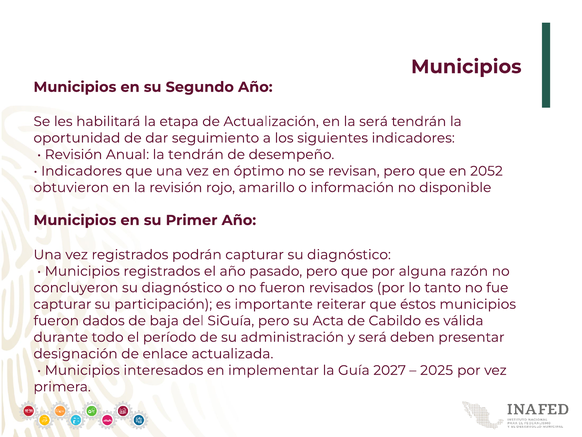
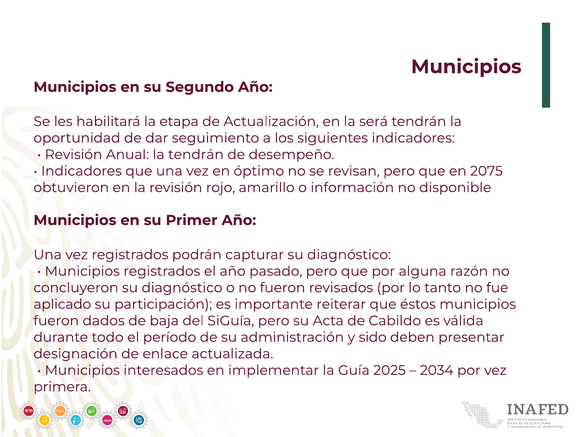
2052: 2052 -> 2075
capturar at (62, 304): capturar -> aplicado
y será: será -> sido
2027: 2027 -> 2025
2025: 2025 -> 2034
